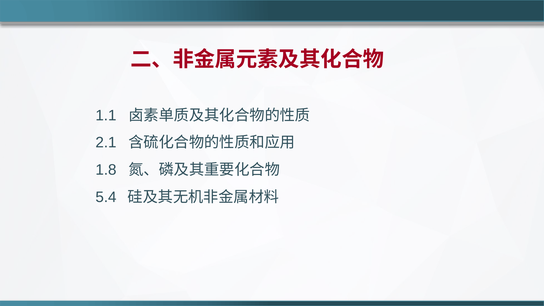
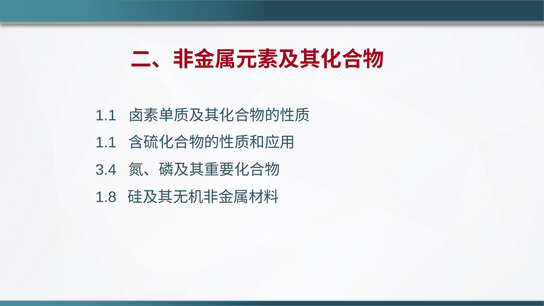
2.1 at (106, 143): 2.1 -> 1.1
1.8: 1.8 -> 3.4
5.4: 5.4 -> 1.8
